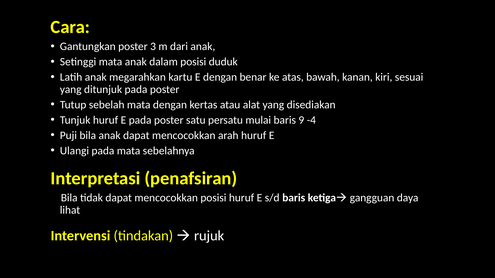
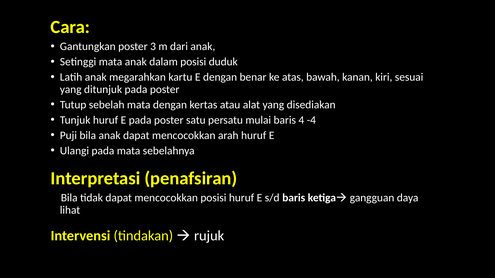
9: 9 -> 4
